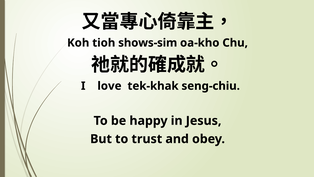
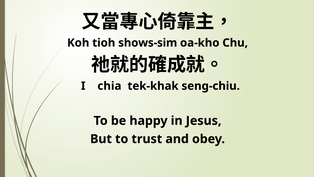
love: love -> chia
